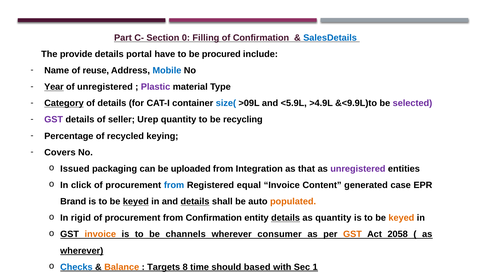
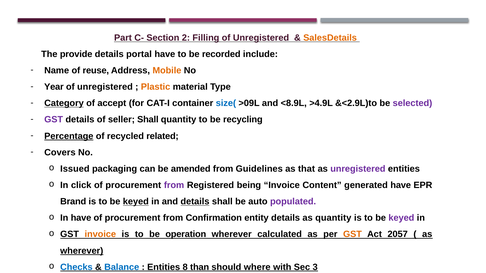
0: 0 -> 2
Filling of Confirmation: Confirmation -> Unregistered
SalesDetails colour: blue -> orange
procured: procured -> recorded
Mobile colour: blue -> orange
Year underline: present -> none
Plastic colour: purple -> orange
of details: details -> accept
<5.9L: <5.9L -> <8.9L
&<9.9L)to: &<9.9L)to -> &<2.9L)to
seller Urep: Urep -> Shall
Percentage underline: none -> present
keying: keying -> related
uploaded: uploaded -> amended
Integration: Integration -> Guidelines
from at (174, 185) colour: blue -> purple
equal: equal -> being
generated case: case -> have
populated colour: orange -> purple
In rigid: rigid -> have
details at (286, 218) underline: present -> none
keyed at (401, 218) colour: orange -> purple
channels: channels -> operation
consumer: consumer -> calculated
2058: 2058 -> 2057
Balance colour: orange -> blue
Targets at (164, 267): Targets -> Entities
time: time -> than
based: based -> where
1: 1 -> 3
